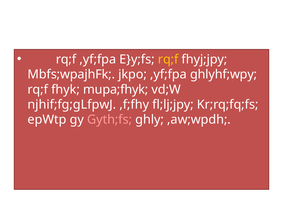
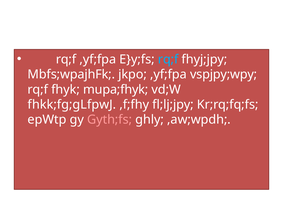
rq;f at (168, 59) colour: yellow -> light blue
ghlyhf;wpy: ghlyhf;wpy -> vspjpy;wpy
njhif;fg;gLfpwJ: njhif;fg;gLfpwJ -> fhkk;fg;gLfpwJ
